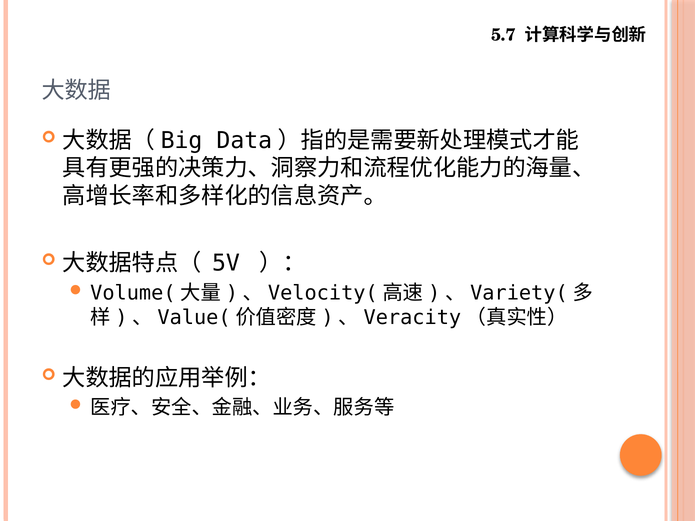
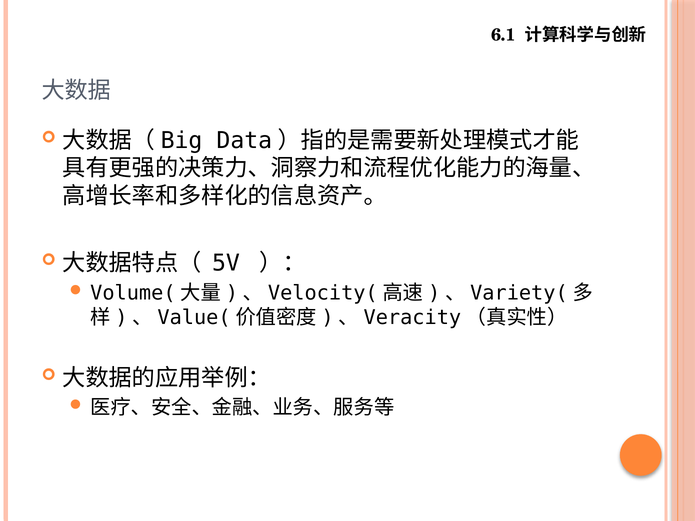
5.7: 5.7 -> 6.1
